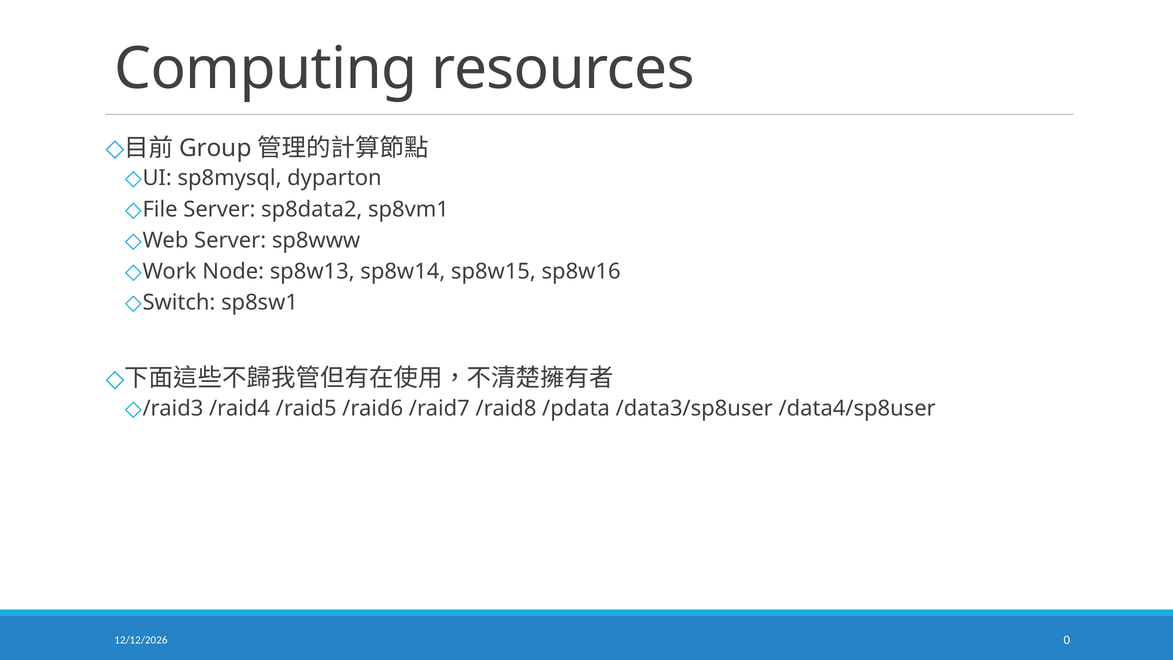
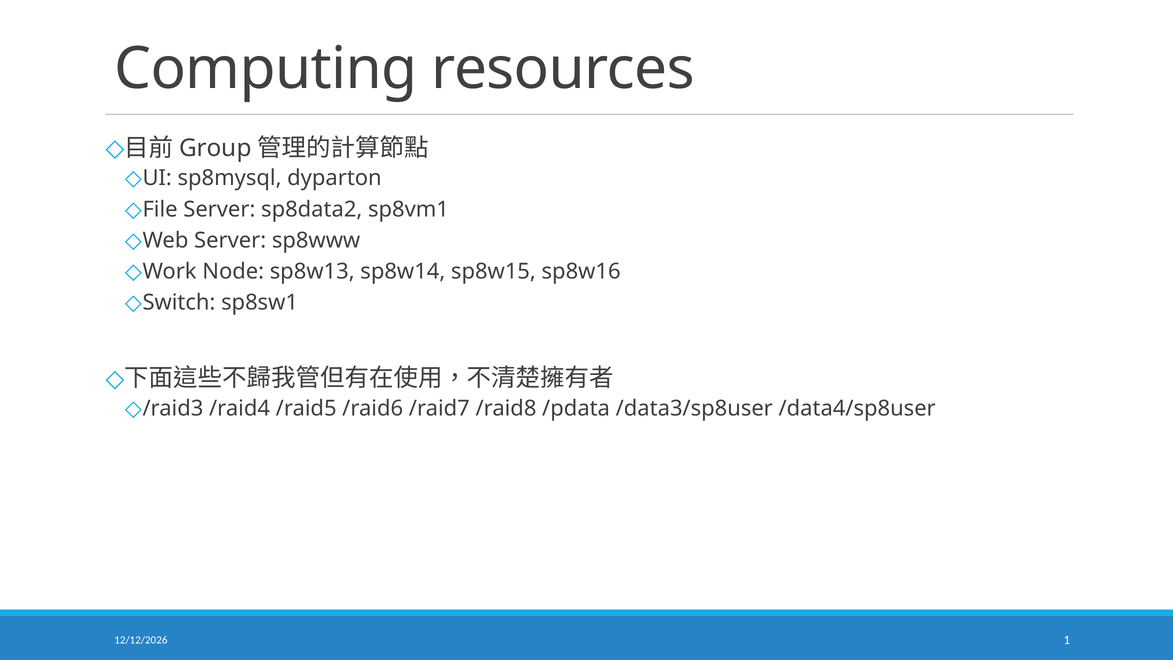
0: 0 -> 1
